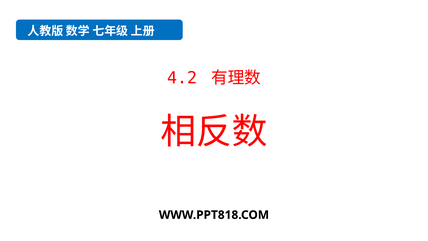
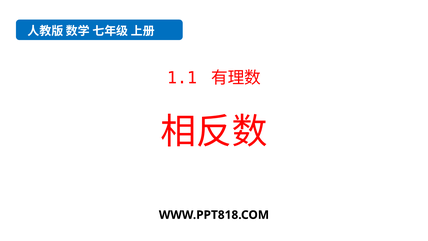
4.2: 4.2 -> 1.1
